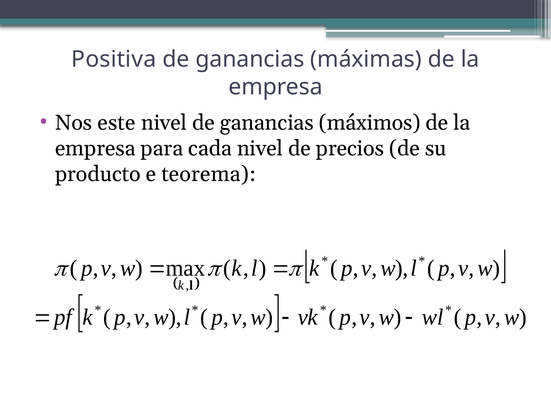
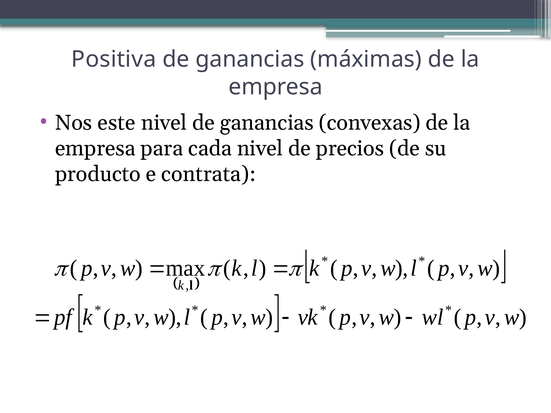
máximos: máximos -> convexas
teorema: teorema -> contrata
